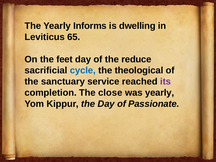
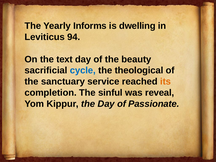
65: 65 -> 94
feet: feet -> text
reduce: reduce -> beauty
its colour: purple -> orange
close: close -> sinful
was yearly: yearly -> reveal
